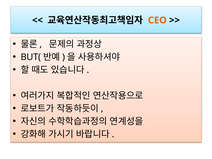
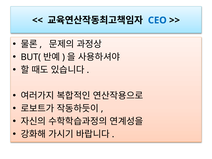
CEO colour: orange -> blue
